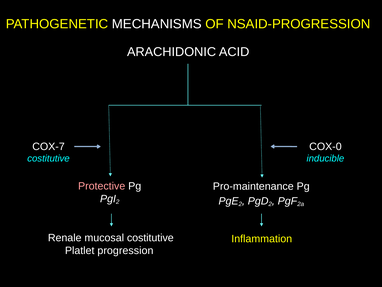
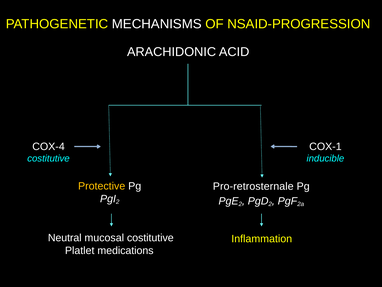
COX-7: COX-7 -> COX-4
COX-0: COX-0 -> COX-1
Protective colour: pink -> yellow
Pro-maintenance: Pro-maintenance -> Pro-retrosternale
Renale: Renale -> Neutral
progression: progression -> medications
